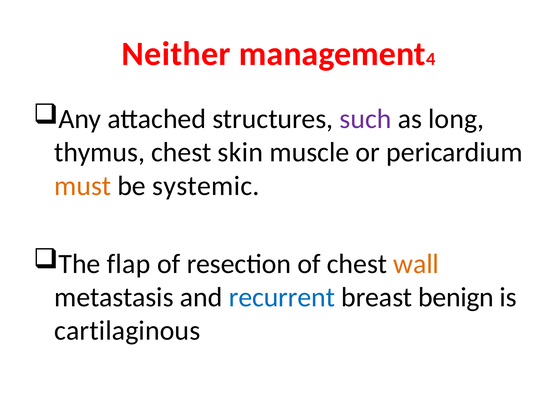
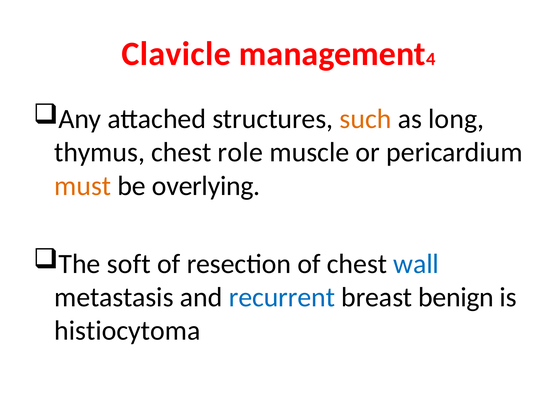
Neither: Neither -> Clavicle
such colour: purple -> orange
skin: skin -> role
systemic: systemic -> overlying
flap: flap -> soft
wall colour: orange -> blue
cartilaginous: cartilaginous -> histiocytoma
